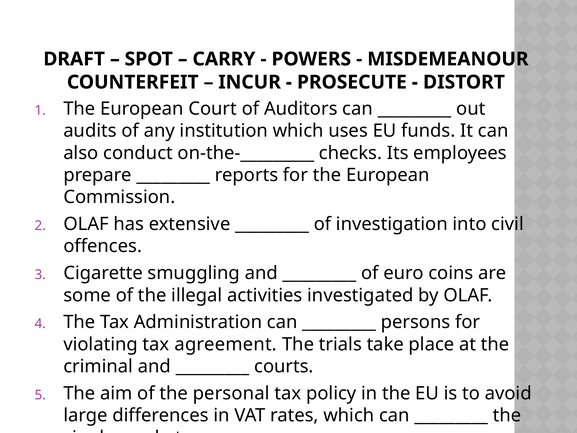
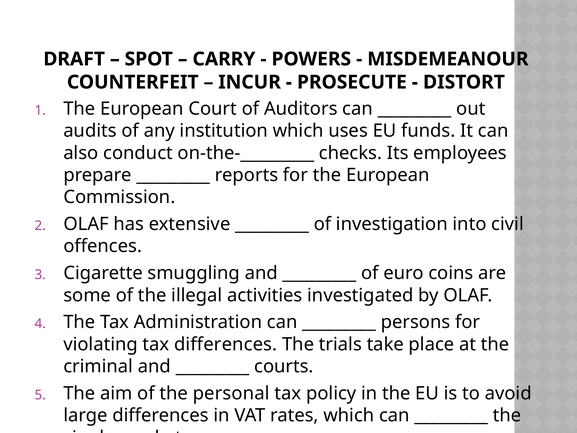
tax agreement: agreement -> differences
